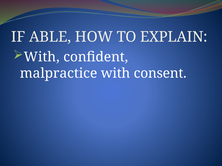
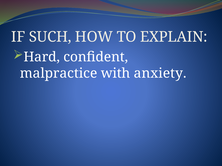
ABLE: ABLE -> SUCH
With at (42, 57): With -> Hard
consent: consent -> anxiety
